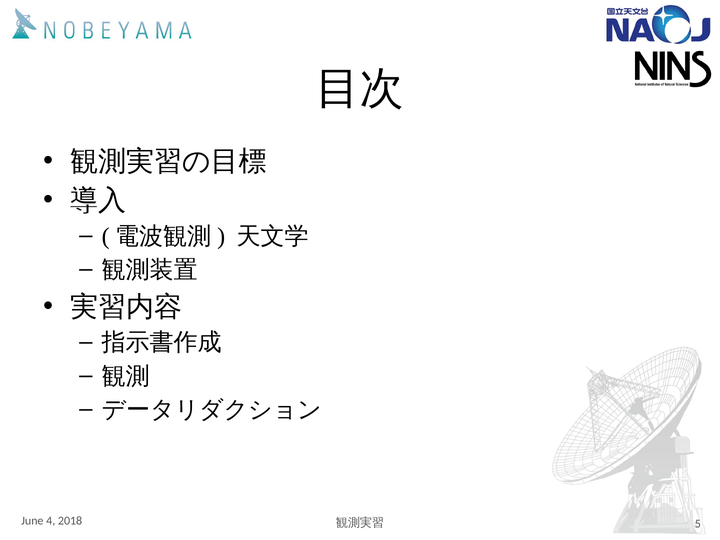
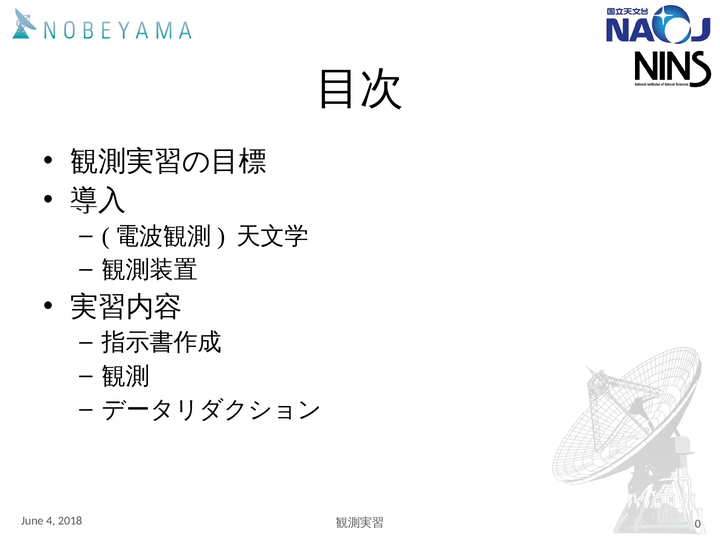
5: 5 -> 0
